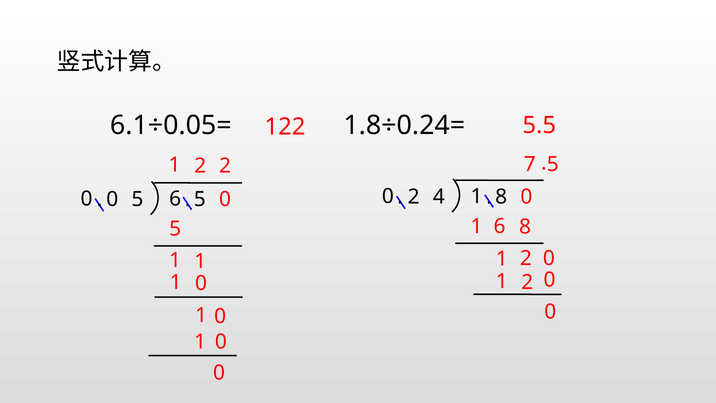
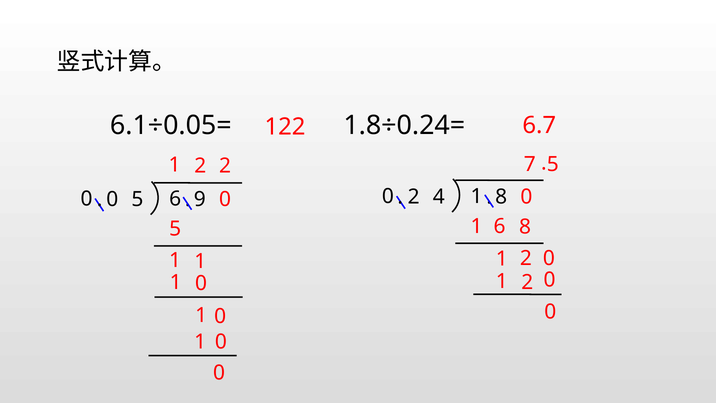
5.5: 5.5 -> 6.7
6 5: 5 -> 9
